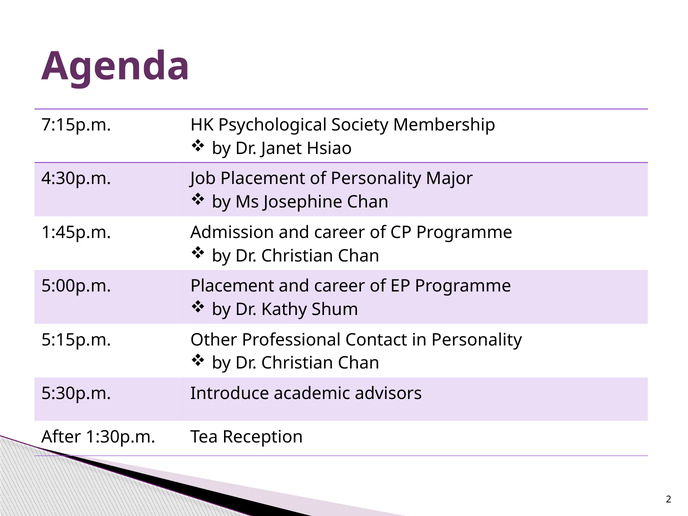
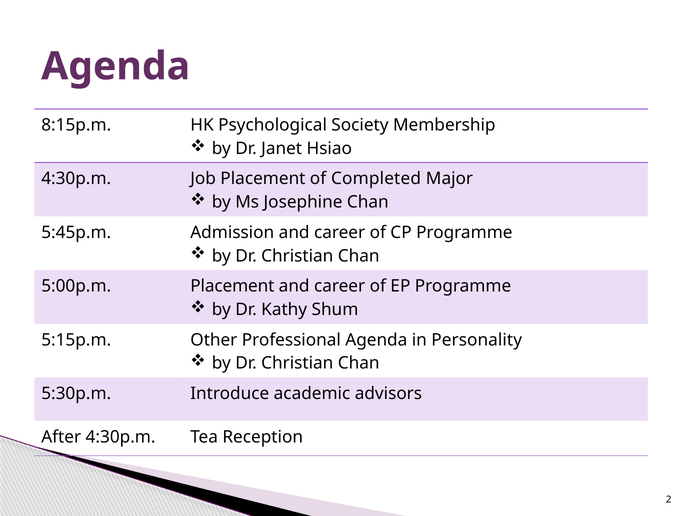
7:15p.m: 7:15p.m -> 8:15p.m
of Personality: Personality -> Completed
1:45p.m: 1:45p.m -> 5:45p.m
Professional Contact: Contact -> Agenda
After 1:30p.m: 1:30p.m -> 4:30p.m
